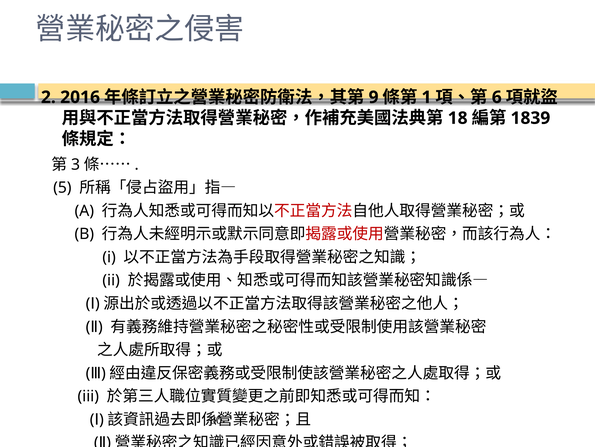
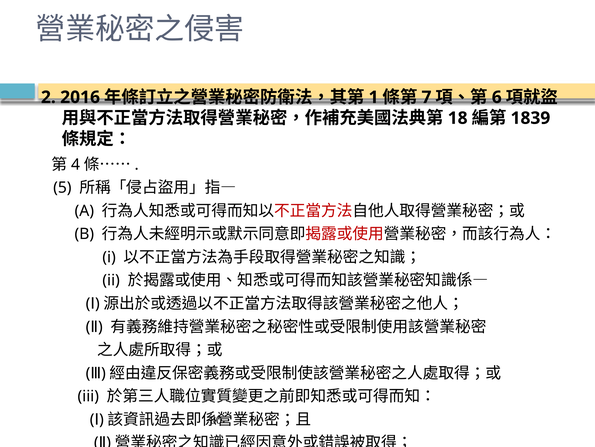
9: 9 -> 1
1: 1 -> 7
3: 3 -> 4
